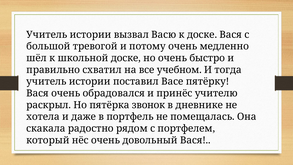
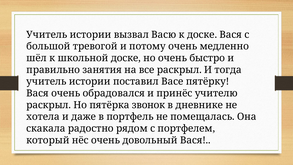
схватил: схватил -> занятия
все учебном: учебном -> раскрыл
